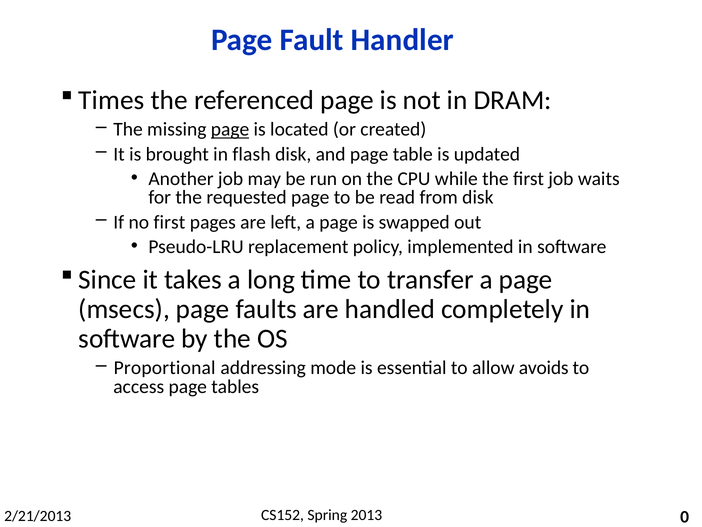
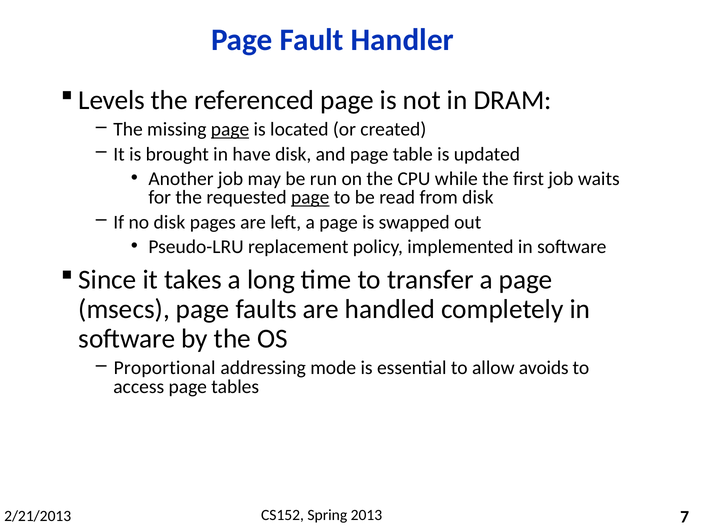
Times: Times -> Levels
flash: flash -> have
page at (310, 197) underline: none -> present
no first: first -> disk
0: 0 -> 7
